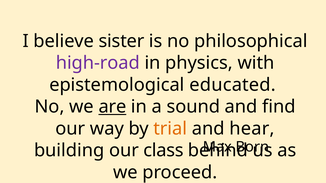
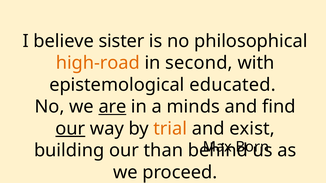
high-road colour: purple -> orange
physics: physics -> second
sound: sound -> minds
our at (70, 129) underline: none -> present
hear: hear -> exist
class: class -> than
